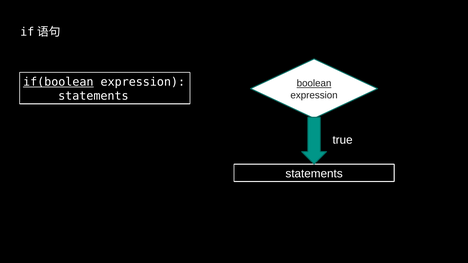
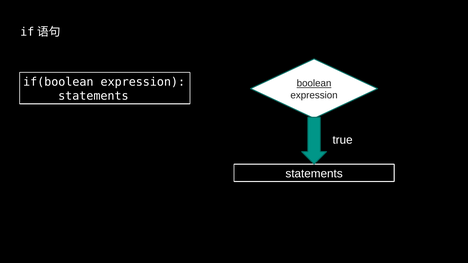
if(boolean underline: present -> none
